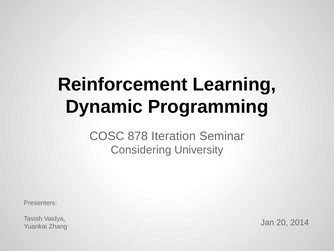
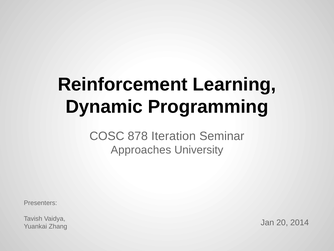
Considering: Considering -> Approaches
